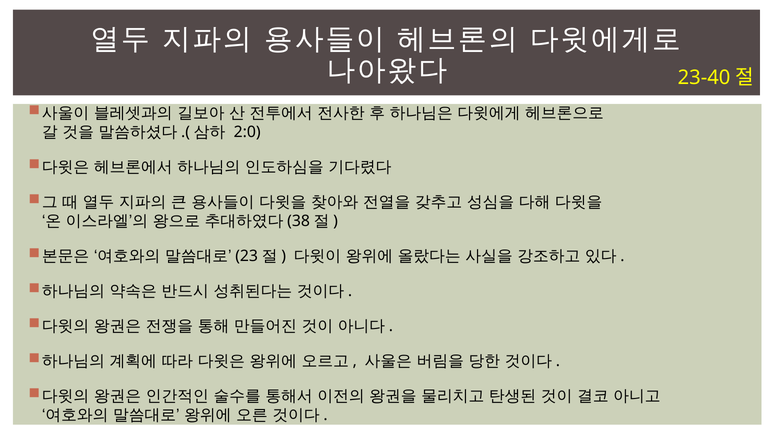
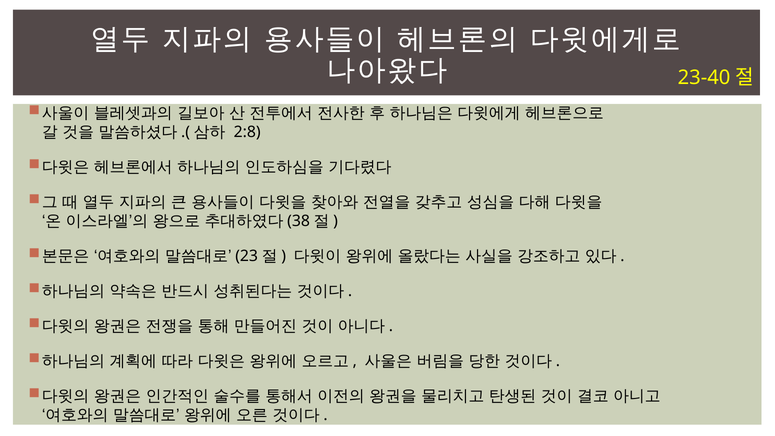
2:0: 2:0 -> 2:8
